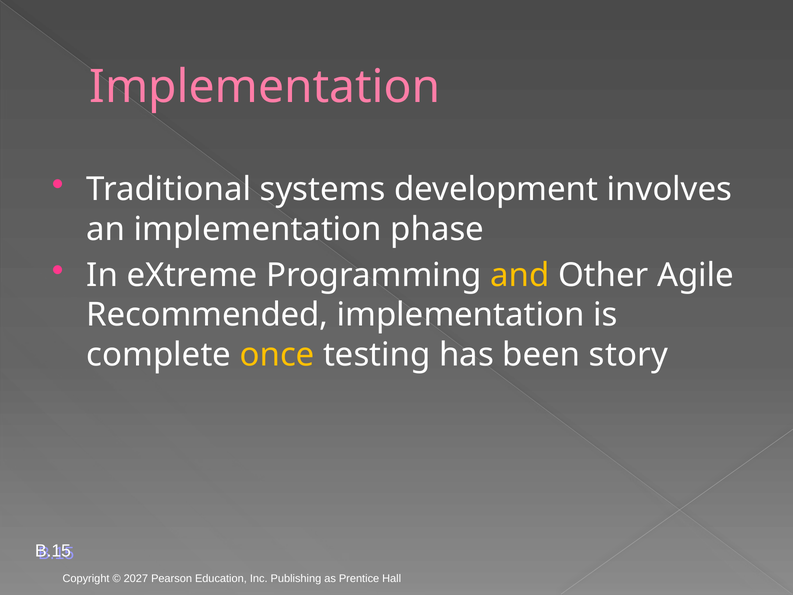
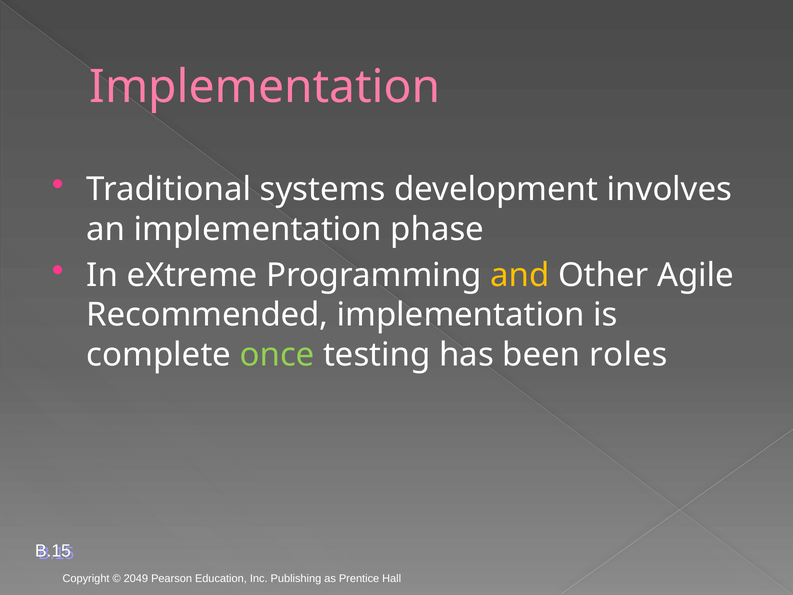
once colour: yellow -> light green
story: story -> roles
2027: 2027 -> 2049
